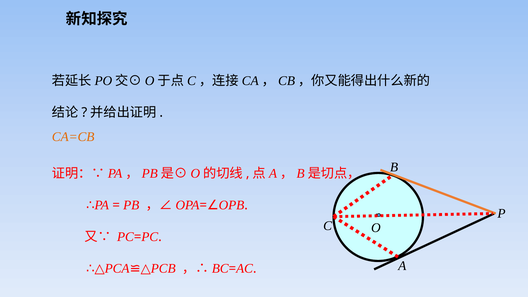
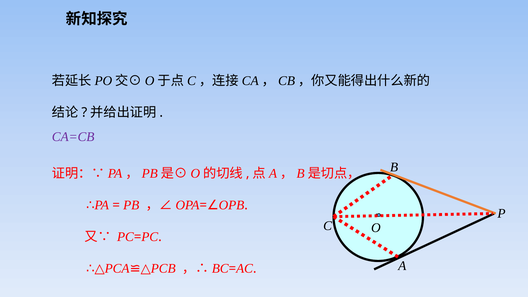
CA=CB colour: orange -> purple
